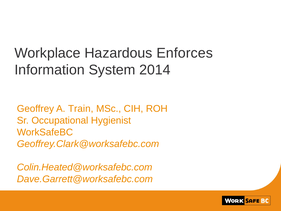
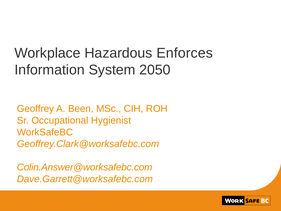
2014: 2014 -> 2050
Train: Train -> Been
Colin.Heated@worksafebc.com: Colin.Heated@worksafebc.com -> Colin.Answer@worksafebc.com
